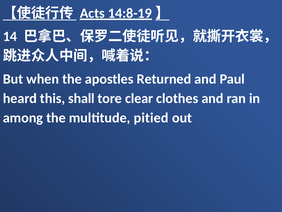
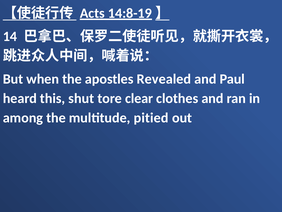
Returned: Returned -> Revealed
shall: shall -> shut
